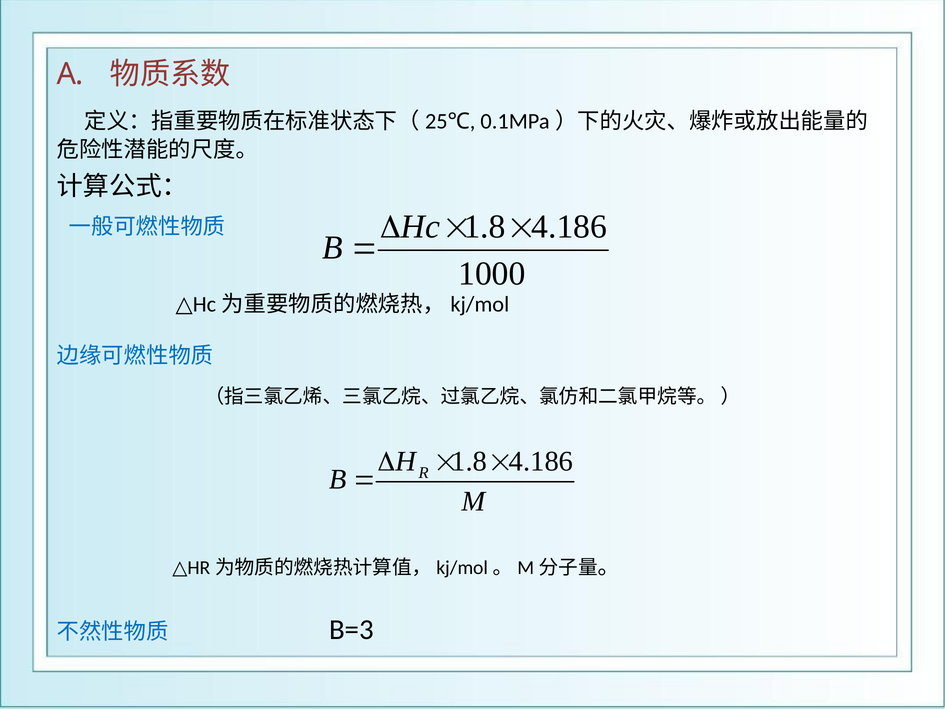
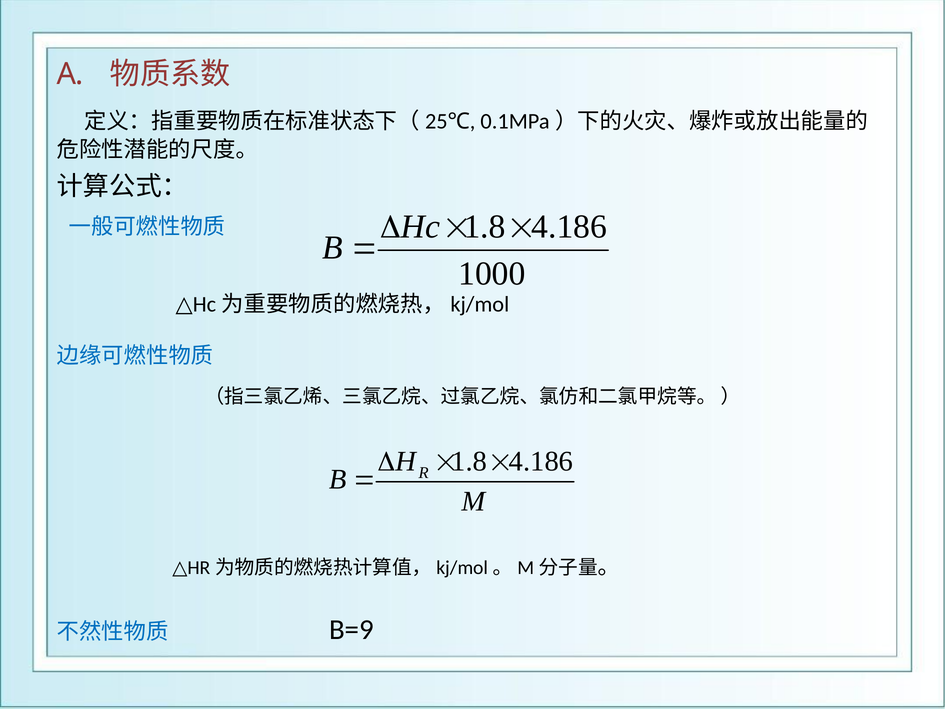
B=3: B=3 -> B=9
